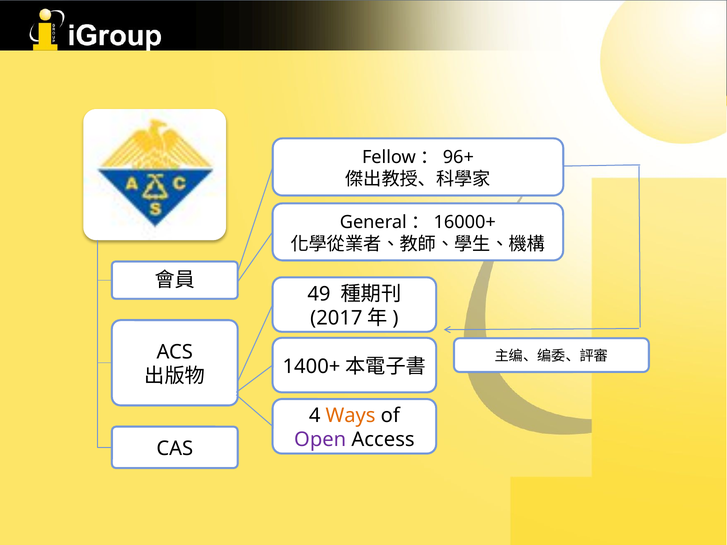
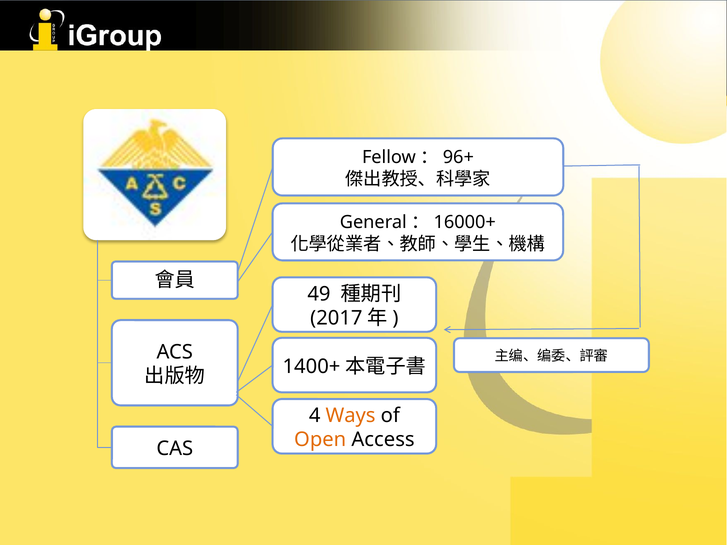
Open colour: purple -> orange
